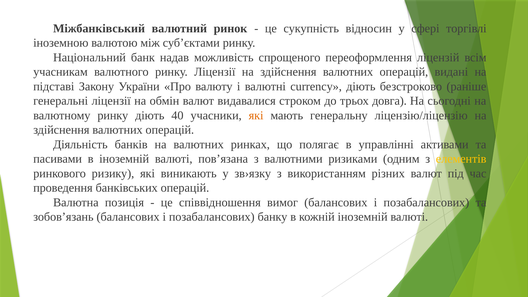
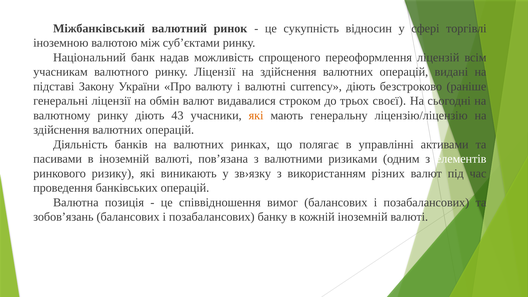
довга: довга -> своєї
40: 40 -> 43
елементів colour: yellow -> white
